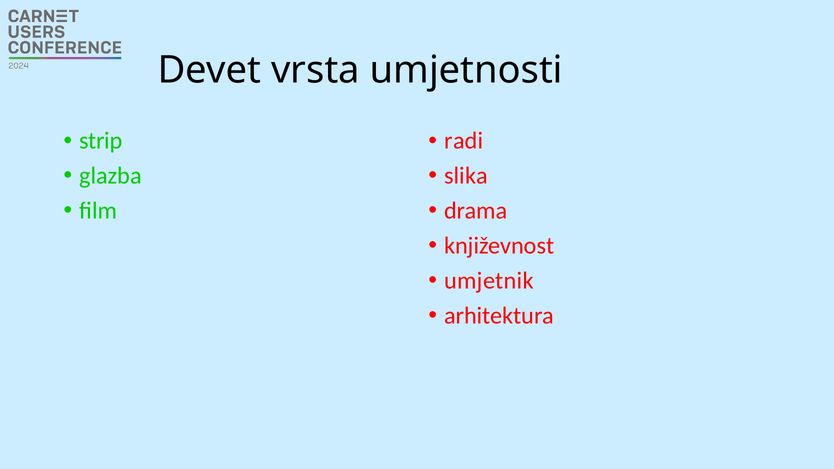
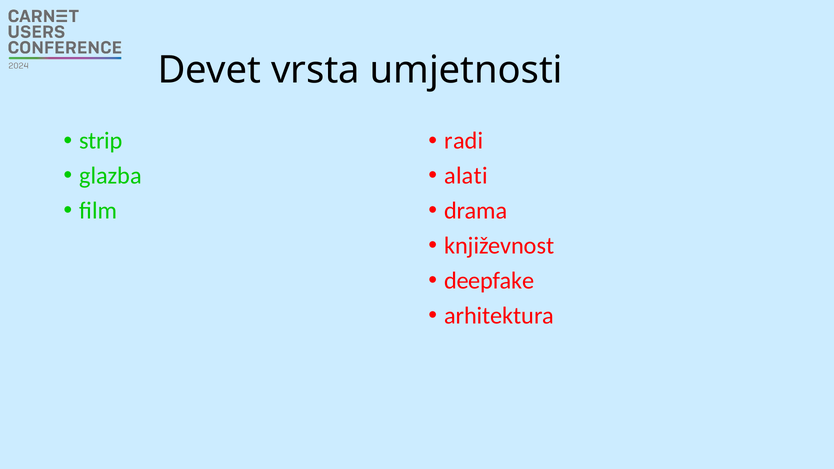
slika: slika -> alati
umjetnik: umjetnik -> deepfake
